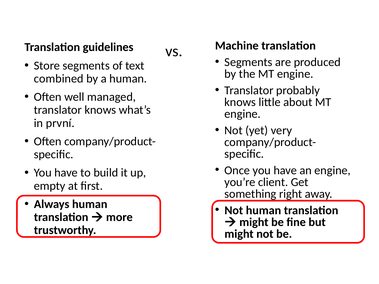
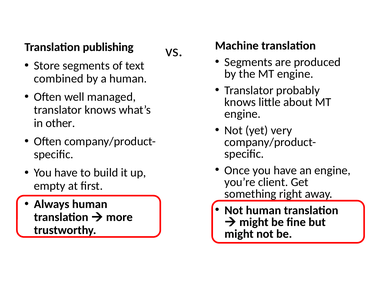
guidelines: guidelines -> publishing
první: první -> other
